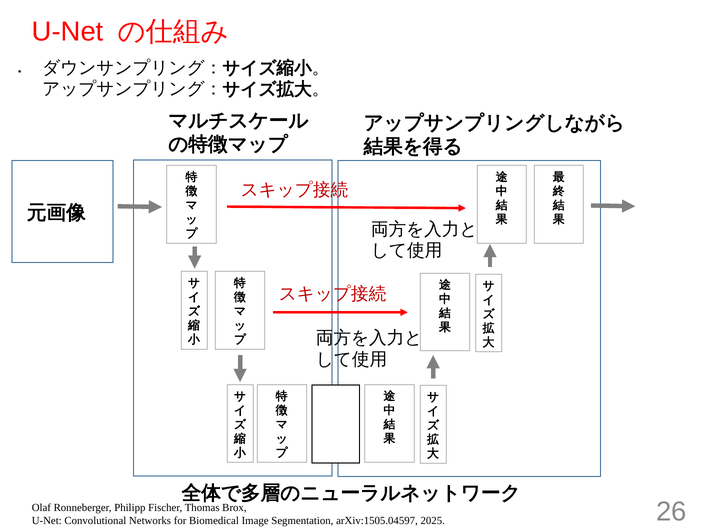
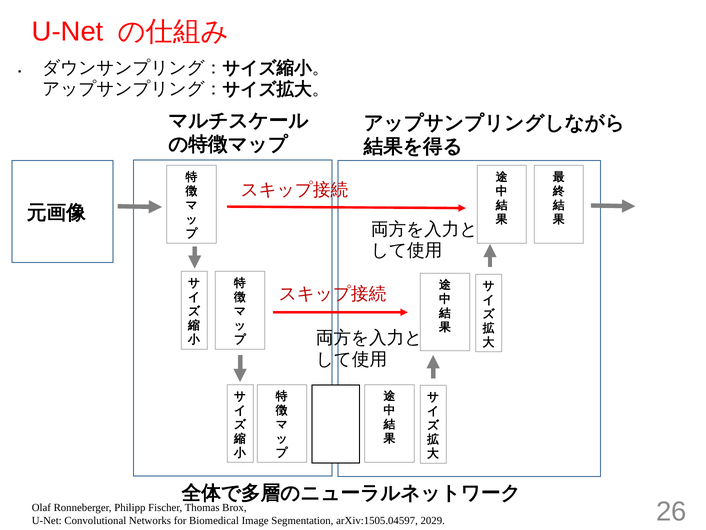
2025: 2025 -> 2029
